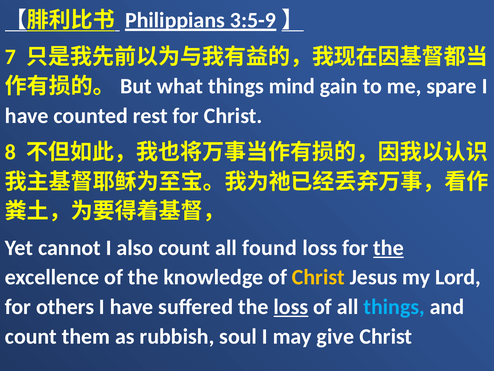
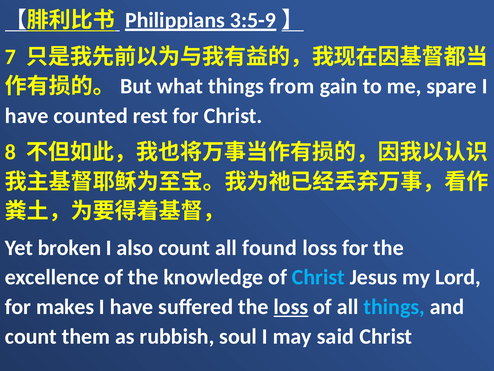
mind: mind -> from
cannot: cannot -> broken
the at (389, 247) underline: present -> none
Christ at (318, 277) colour: yellow -> light blue
others: others -> makes
give: give -> said
